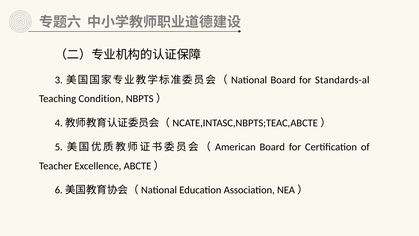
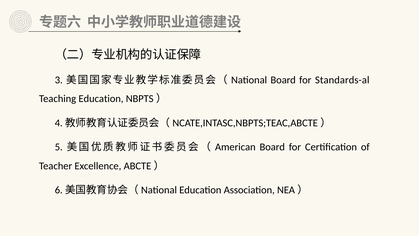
Teaching Condition: Condition -> Education
